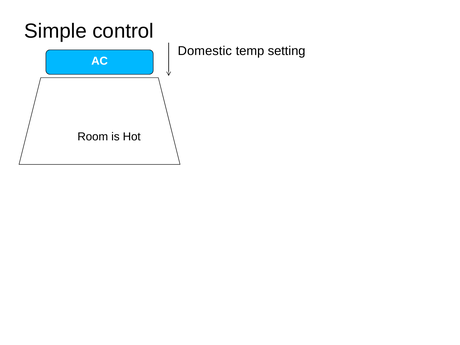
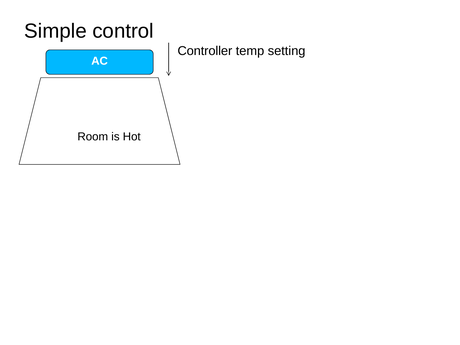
Domestic: Domestic -> Controller
